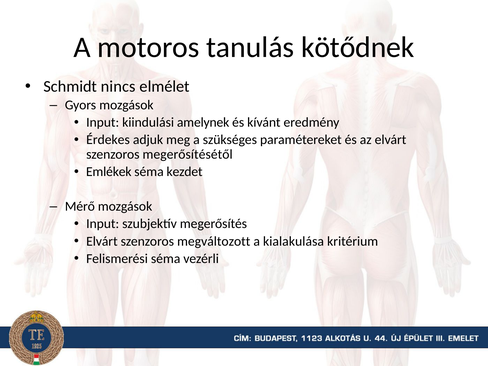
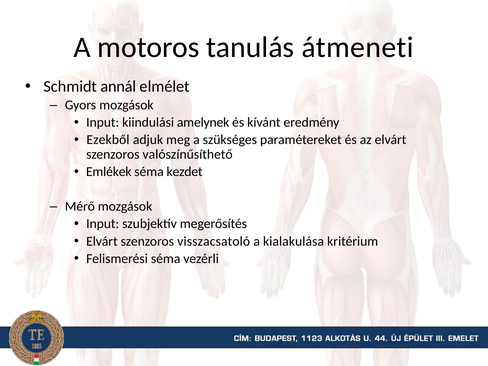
kötődnek: kötődnek -> átmeneti
nincs: nincs -> annál
Érdekes: Érdekes -> Ezekből
megerősítésétől: megerősítésétől -> valószínűsíthető
megváltozott: megváltozott -> visszacsatoló
